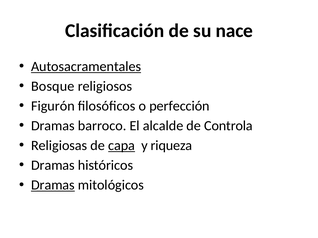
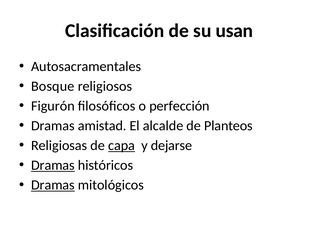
nace: nace -> usan
Autosacramentales underline: present -> none
barroco: barroco -> amistad
Controla: Controla -> Planteos
riqueza: riqueza -> dejarse
Dramas at (53, 166) underline: none -> present
